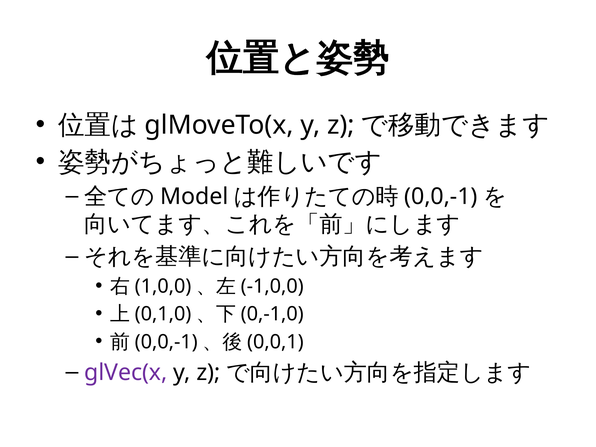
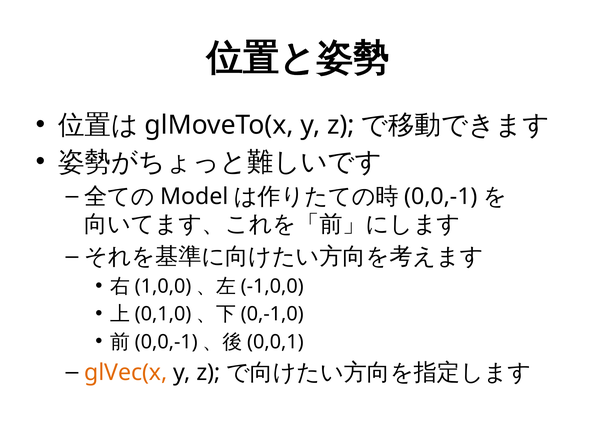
glVec(x colour: purple -> orange
